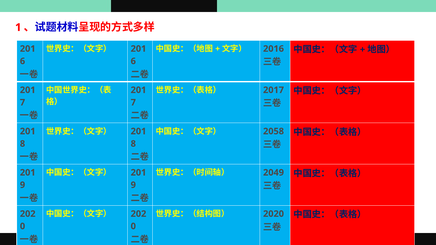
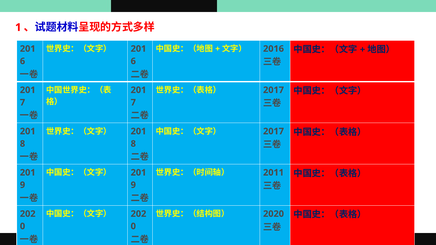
2058 at (274, 131): 2058 -> 2017
2049: 2049 -> 2011
